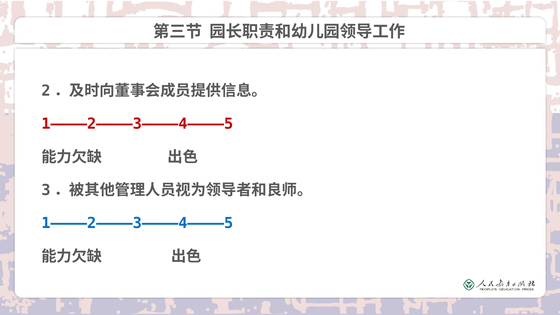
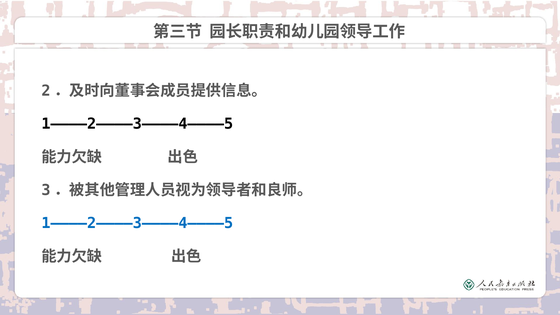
1————2————3————4————5 at (137, 124) colour: red -> black
